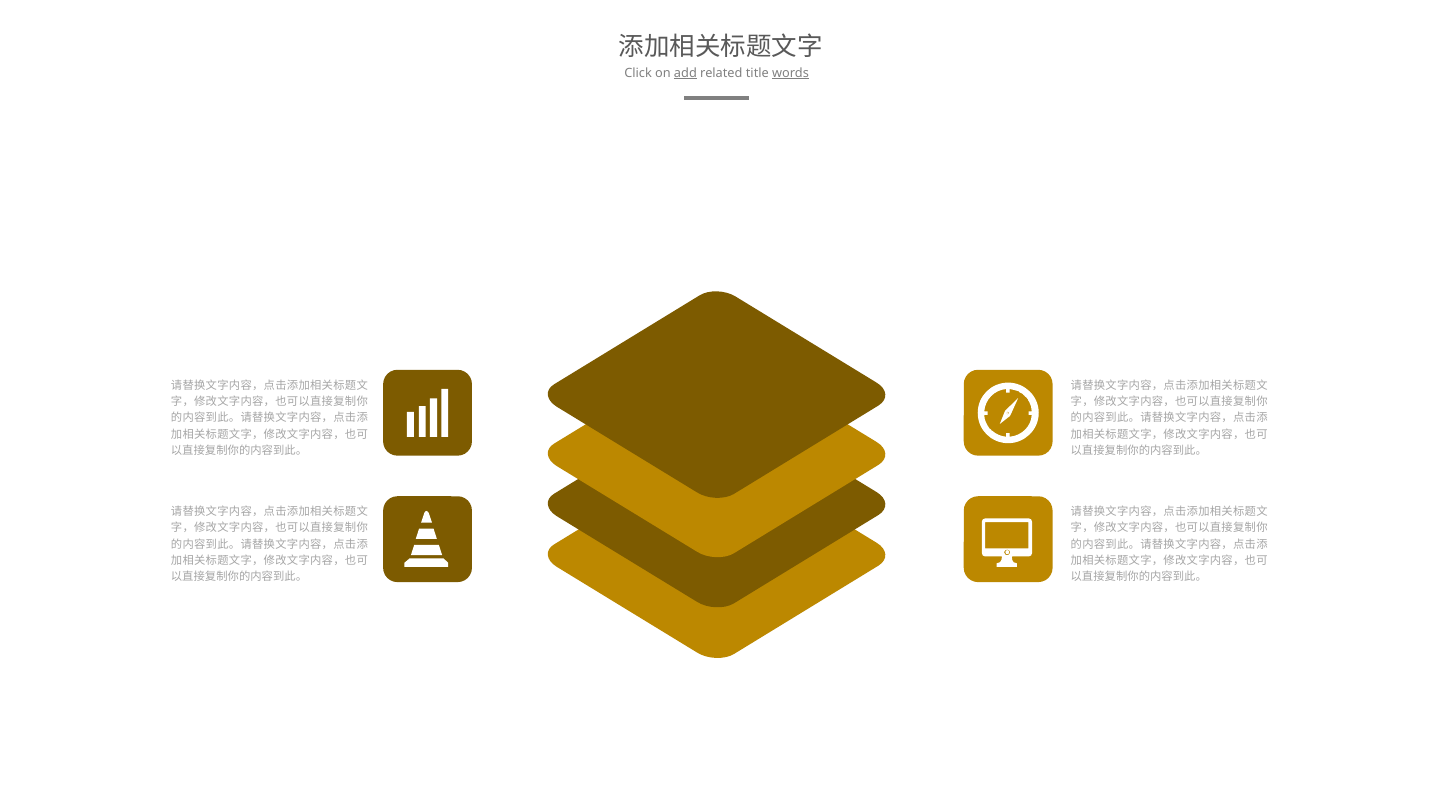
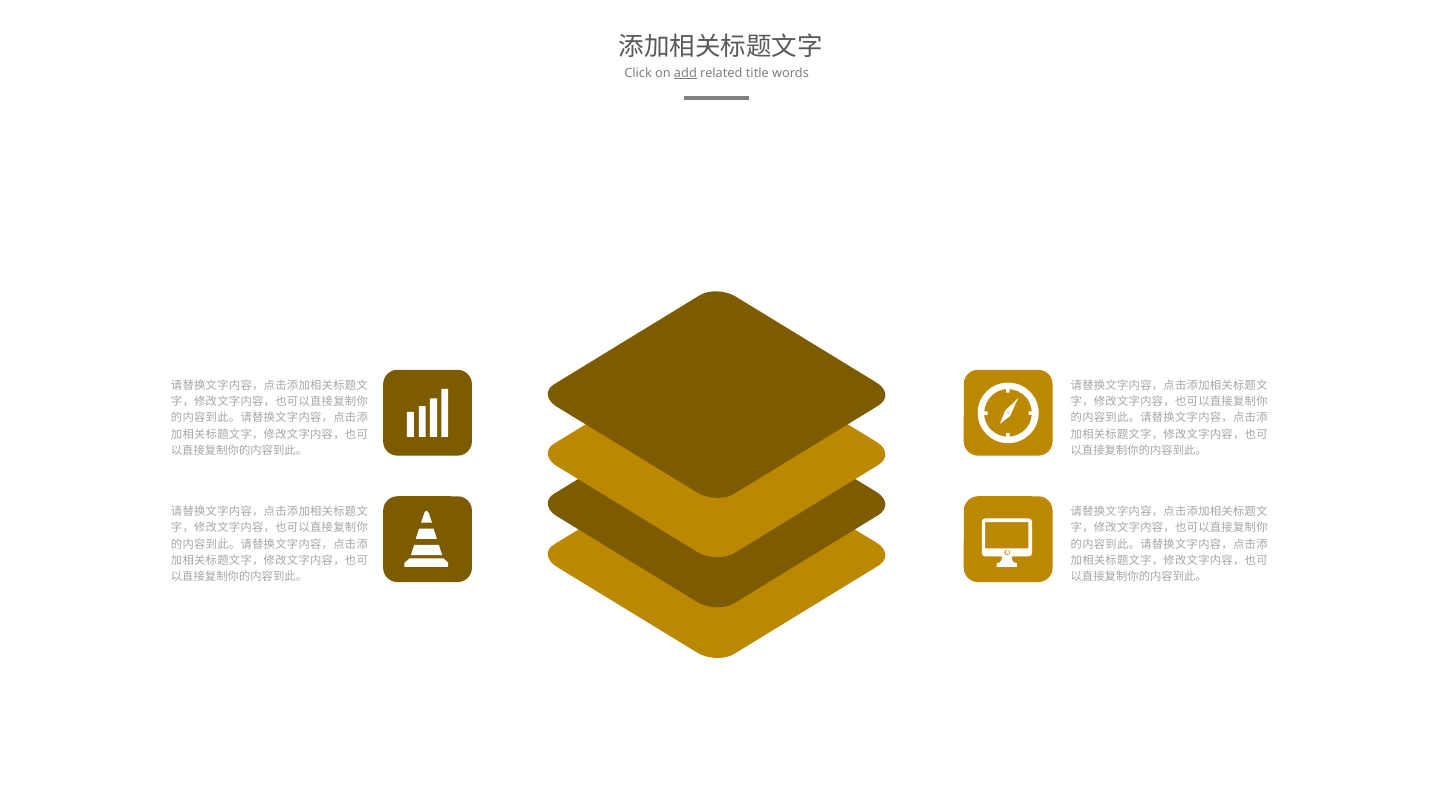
words underline: present -> none
